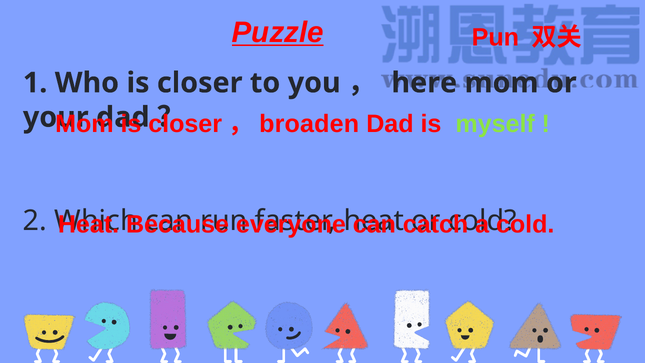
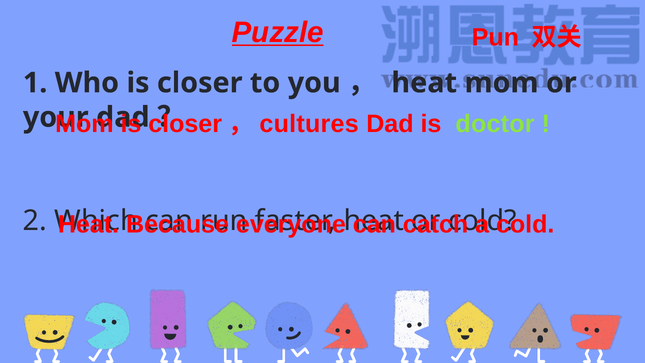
here at (424, 83): here -> heat
broaden: broaden -> cultures
myself: myself -> doctor
